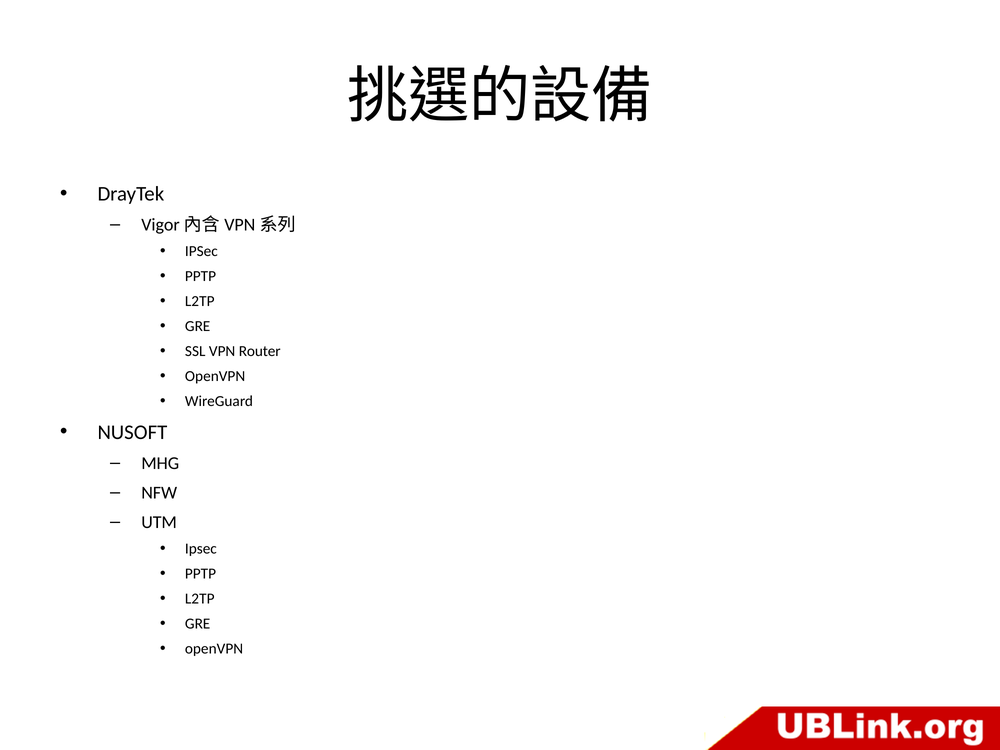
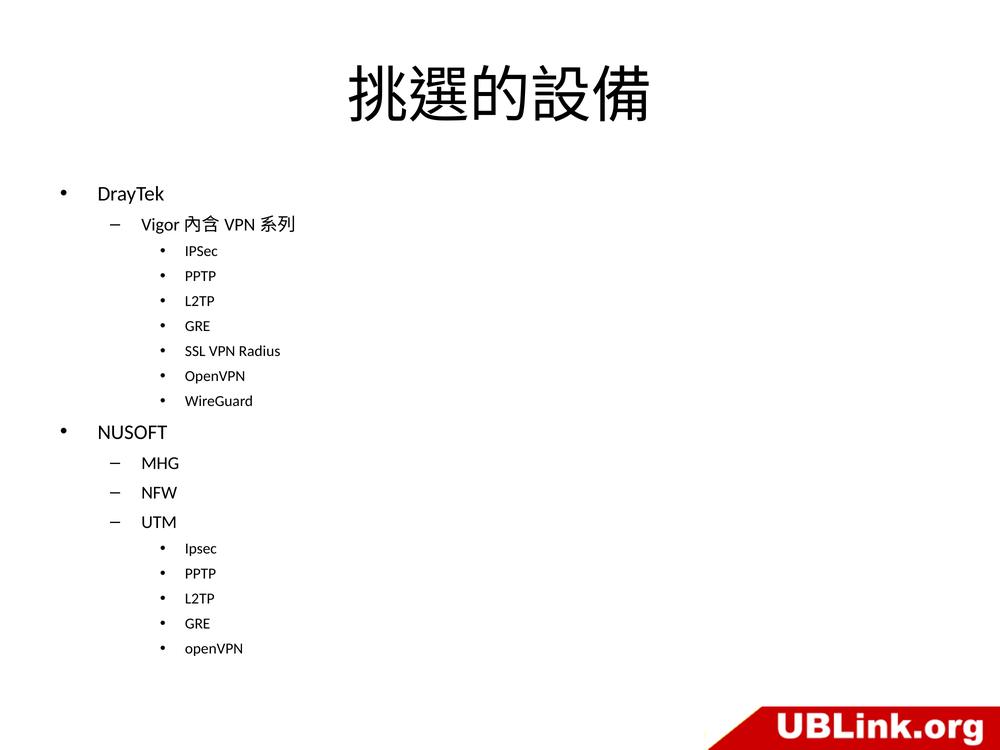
Router: Router -> Radius
